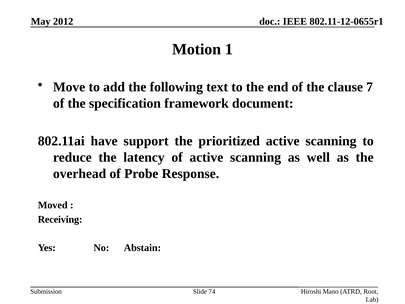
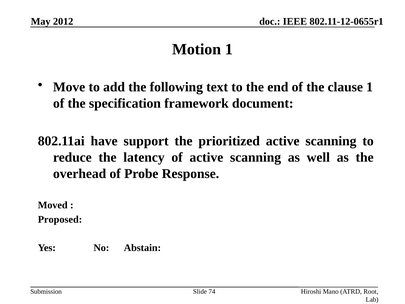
clause 7: 7 -> 1
Receiving: Receiving -> Proposed
